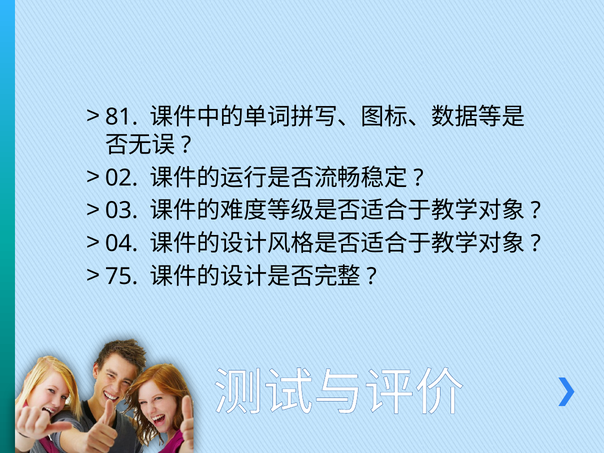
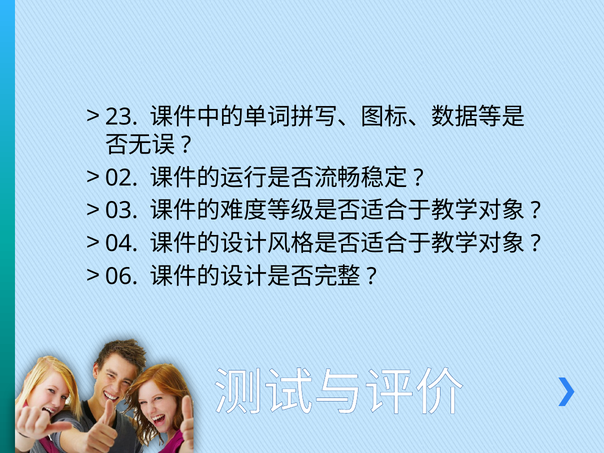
81: 81 -> 23
75: 75 -> 06
